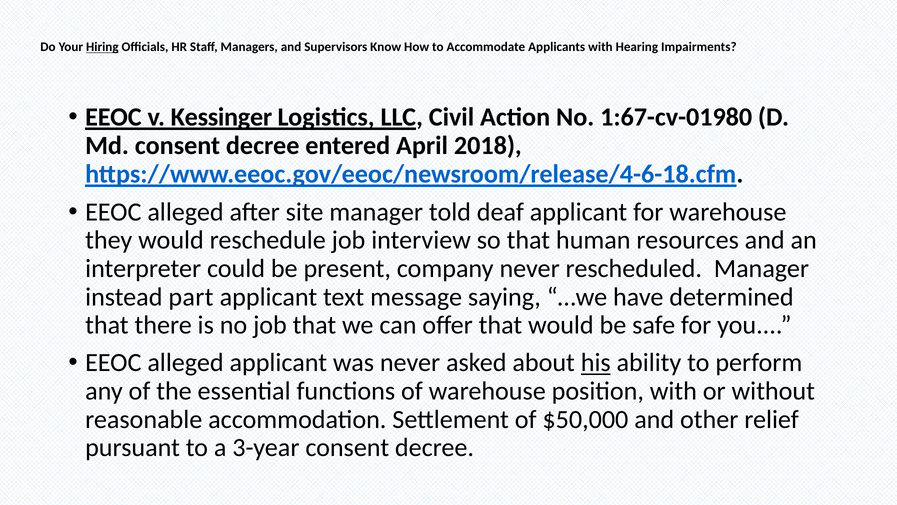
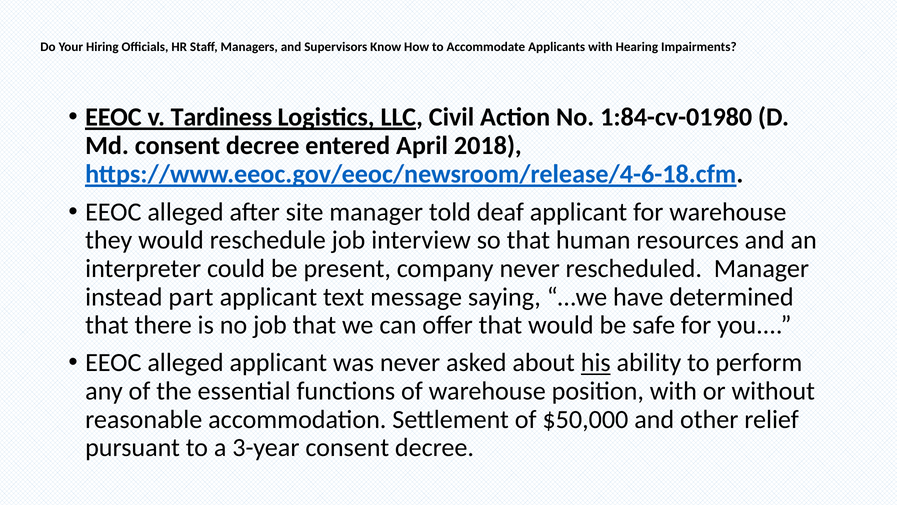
Hiring underline: present -> none
Kessinger: Kessinger -> Tardiness
1:67-cv-01980: 1:67-cv-01980 -> 1:84-cv-01980
